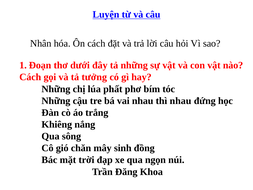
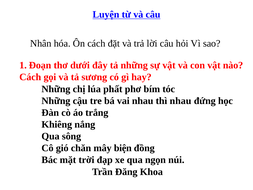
tưởng: tưởng -> sương
sinh: sinh -> biện
